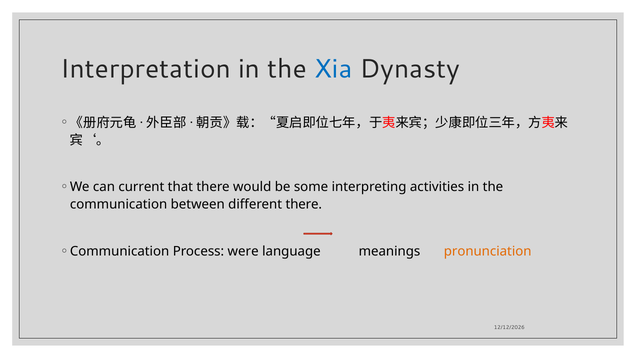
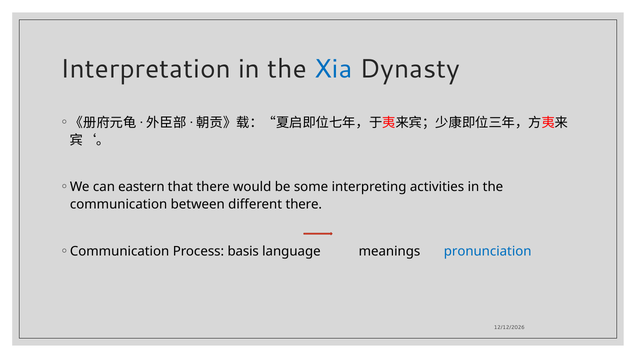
current: current -> eastern
were: were -> basis
pronunciation colour: orange -> blue
